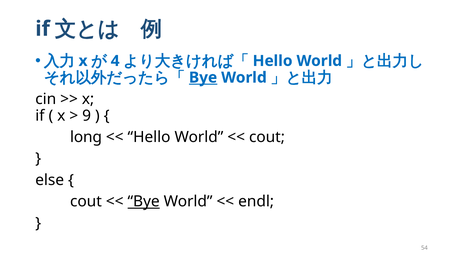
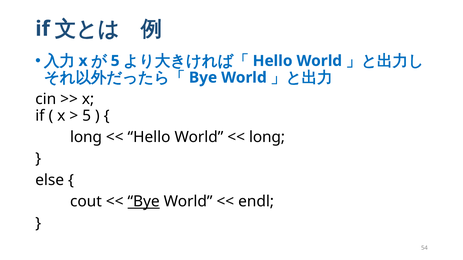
4 at (115, 61): 4 -> 5
Bye at (203, 78) underline: present -> none
9 at (87, 116): 9 -> 5
cout at (267, 137): cout -> long
